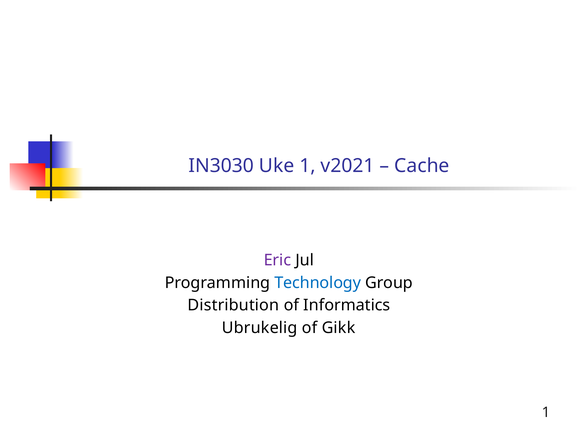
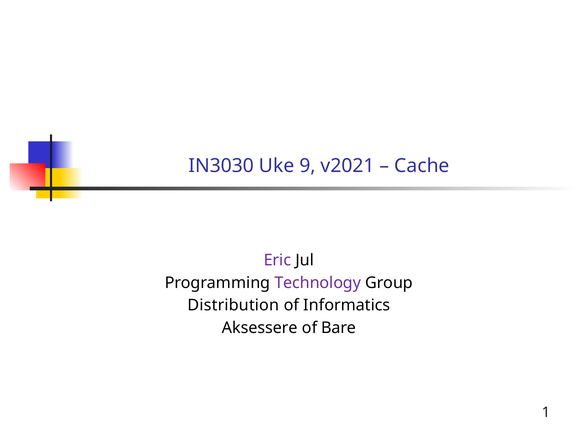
Uke 1: 1 -> 9
Technology colour: blue -> purple
Ubrukelig: Ubrukelig -> Aksessere
Gikk: Gikk -> Bare
